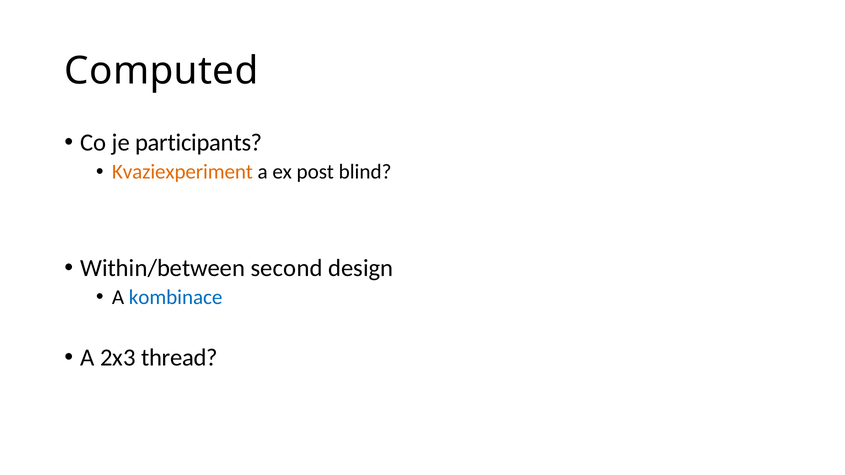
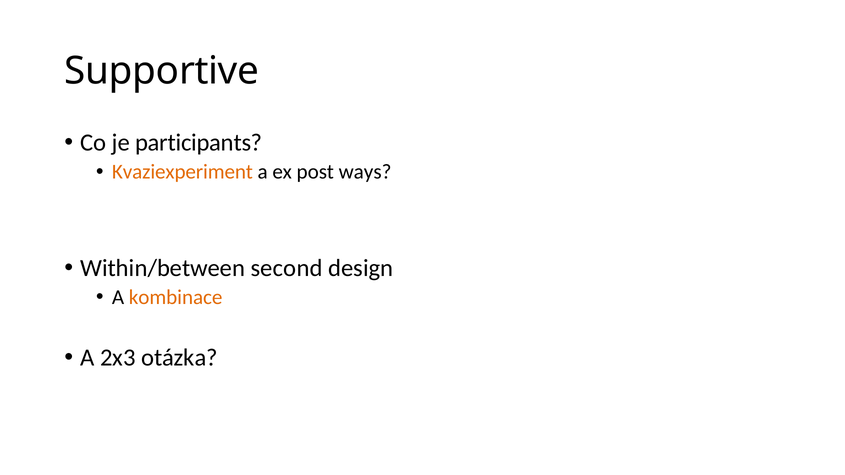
Computed: Computed -> Supportive
blind: blind -> ways
kombinace colour: blue -> orange
thread: thread -> otázka
